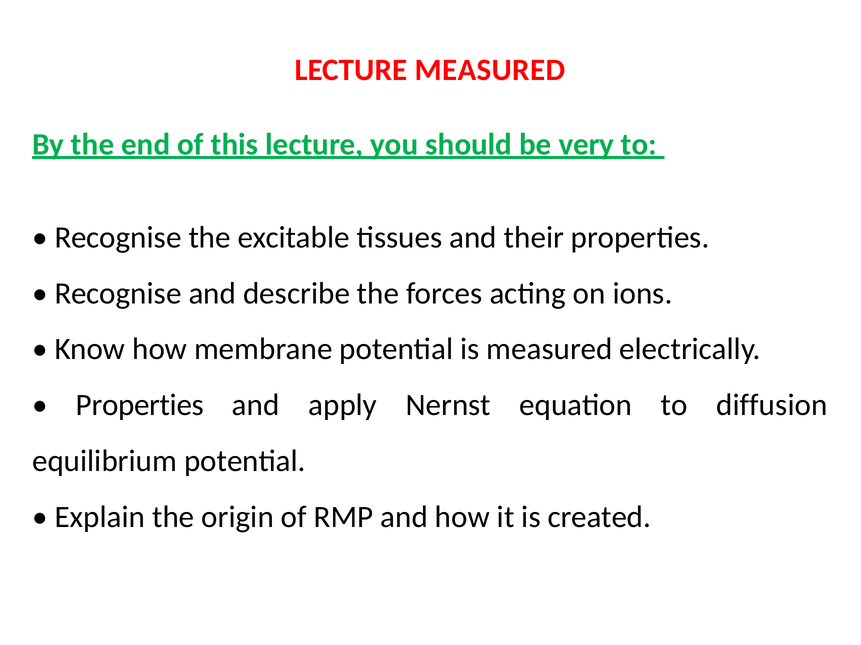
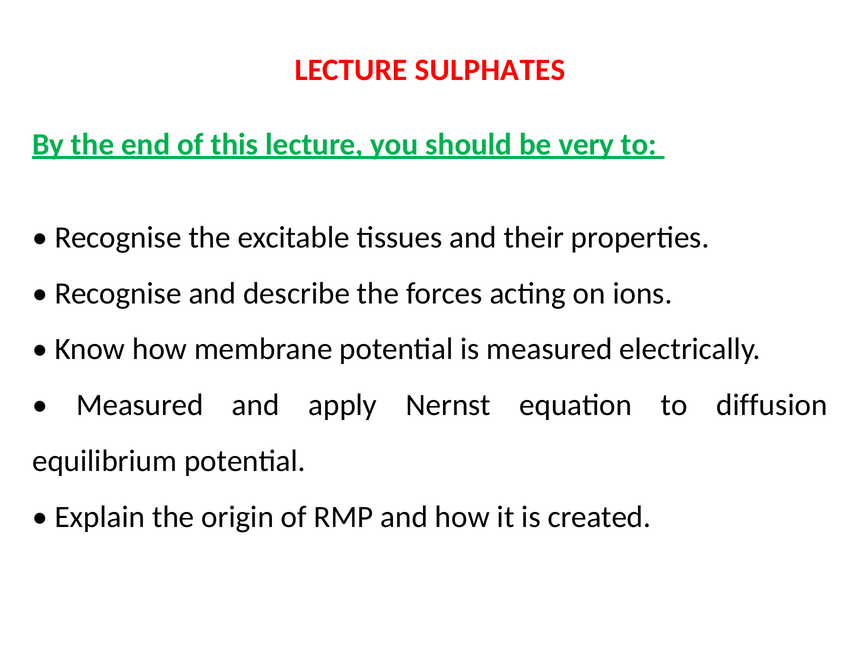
LECTURE MEASURED: MEASURED -> SULPHATES
Properties at (140, 405): Properties -> Measured
